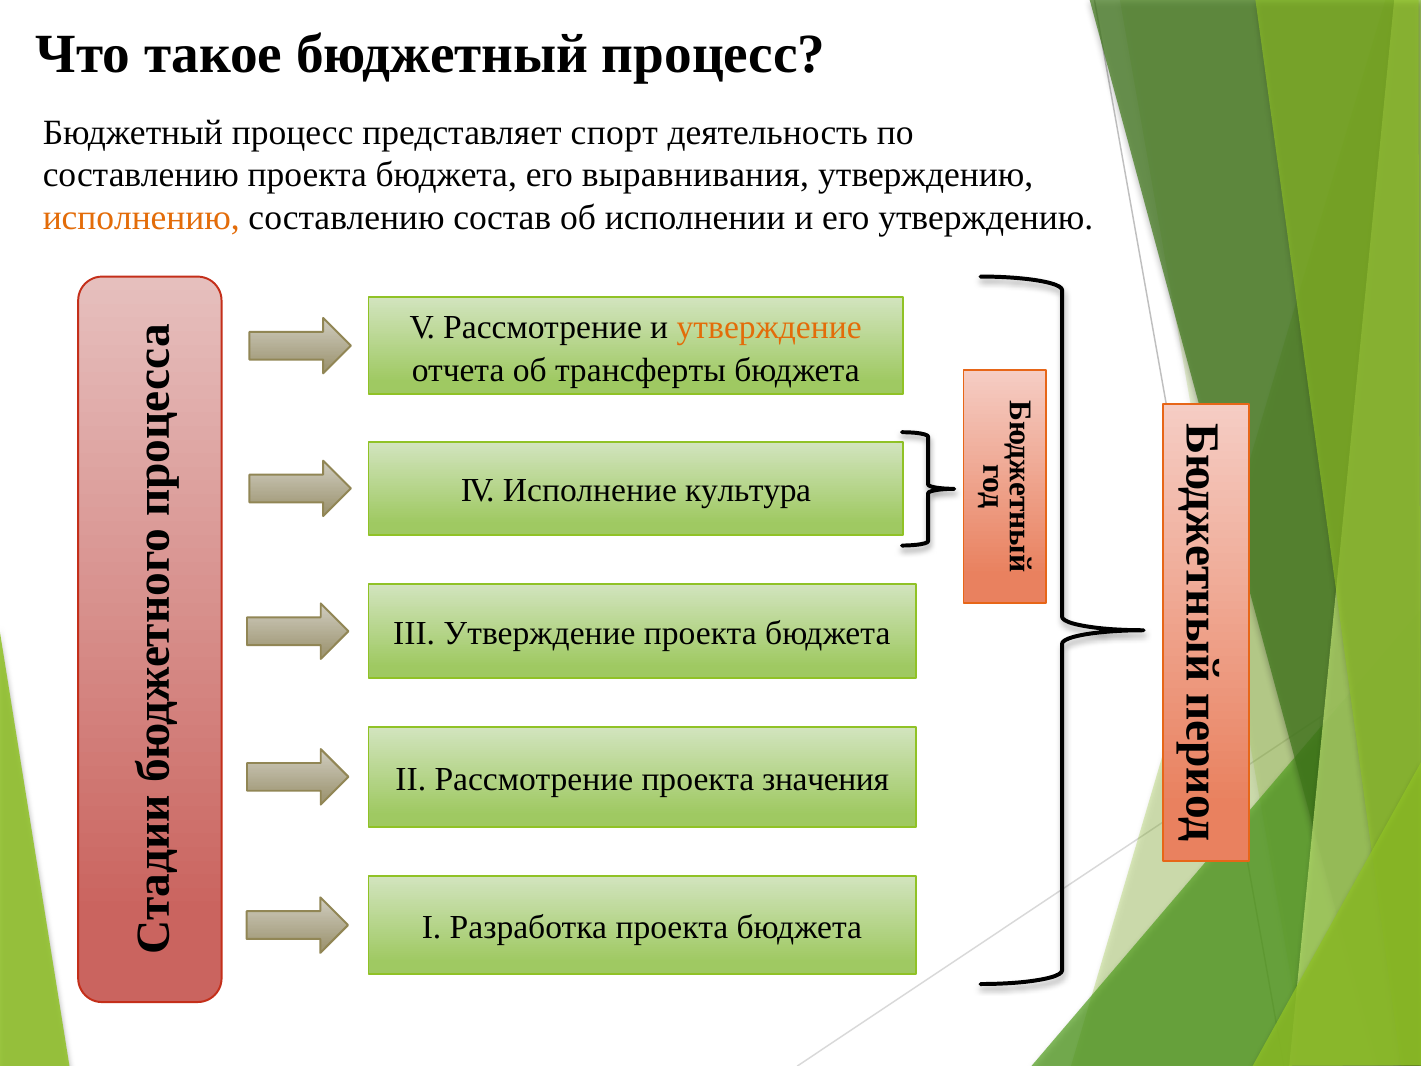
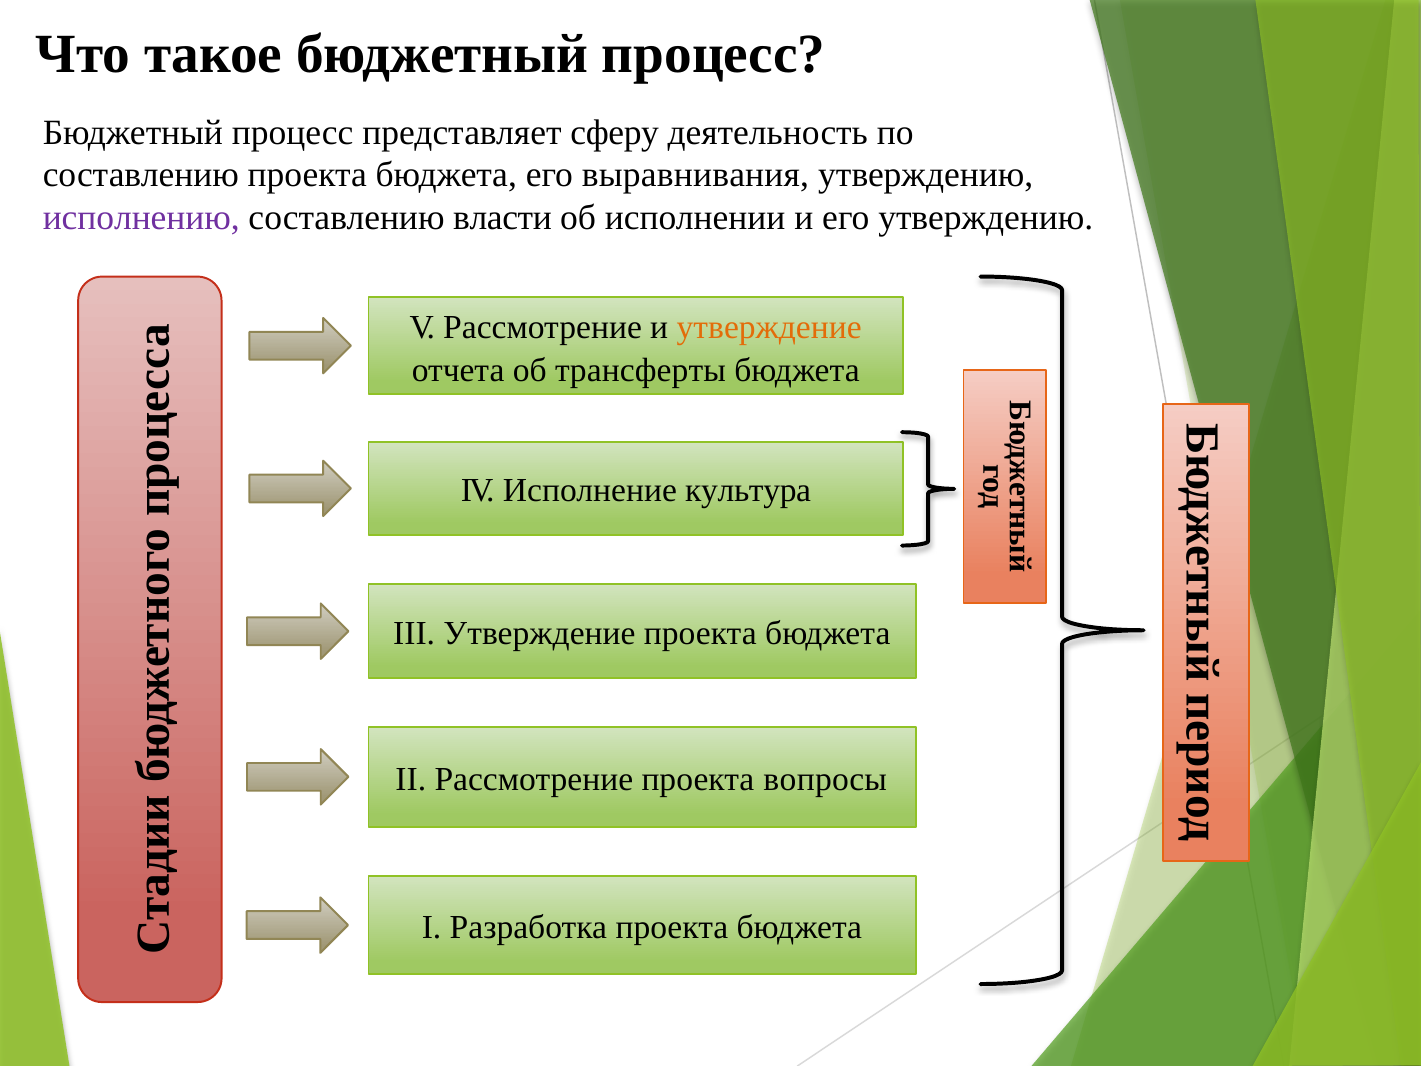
спорт: спорт -> сферу
исполнению colour: orange -> purple
состав: состав -> власти
значения: значения -> вопросы
